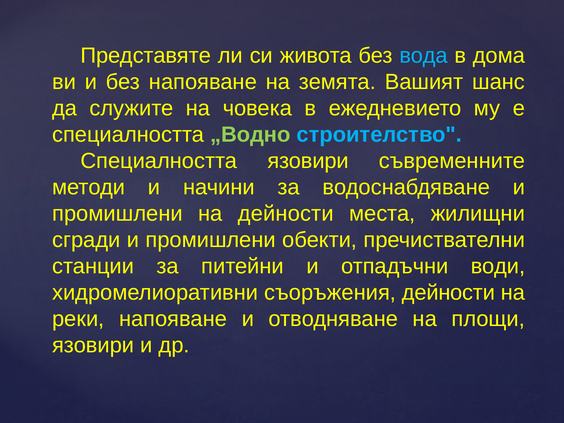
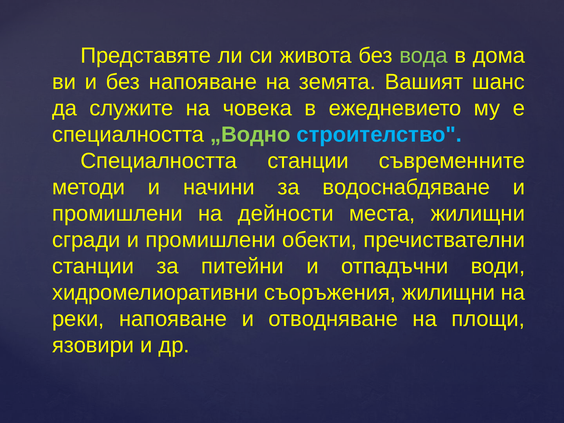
вода colour: light blue -> light green
Специалността язовири: язовири -> станции
съоръжения дейности: дейности -> жилищни
